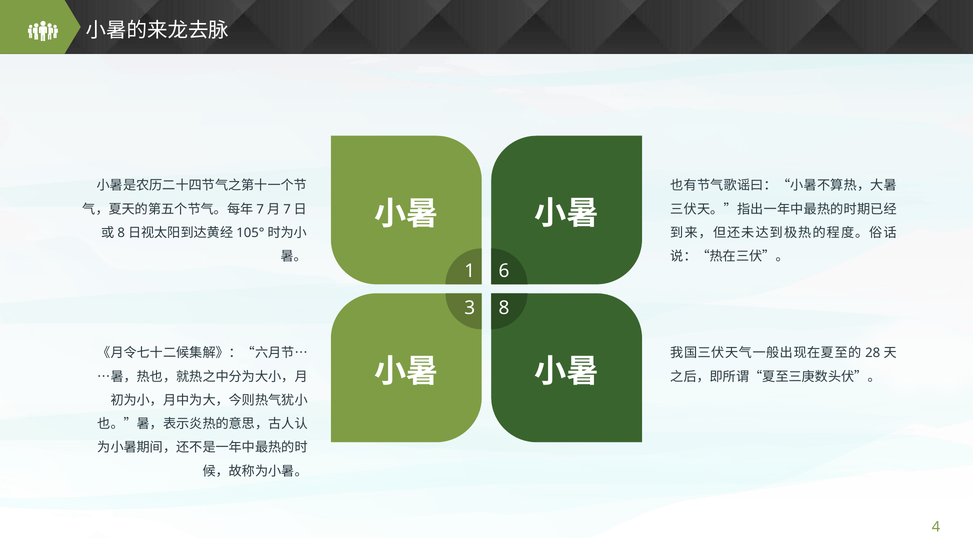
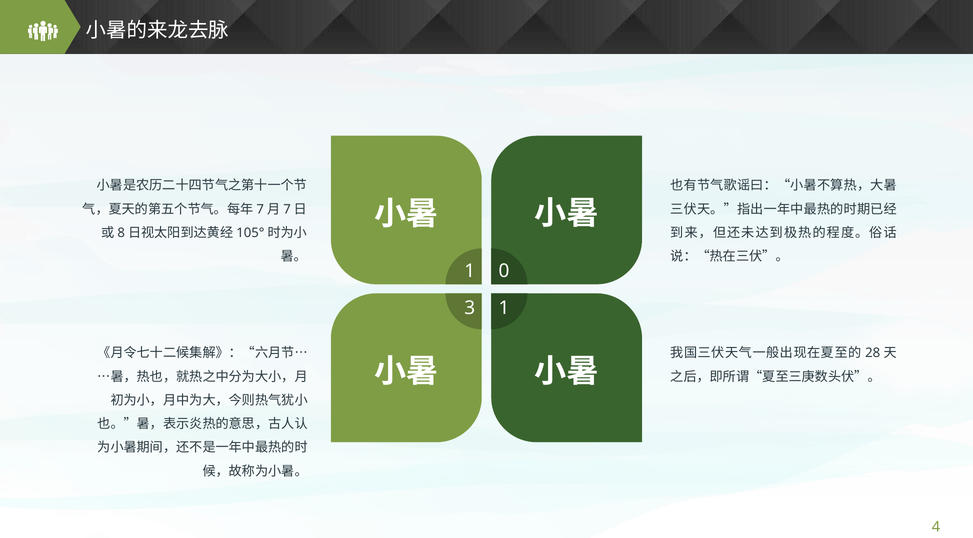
6: 6 -> 0
3 8: 8 -> 1
